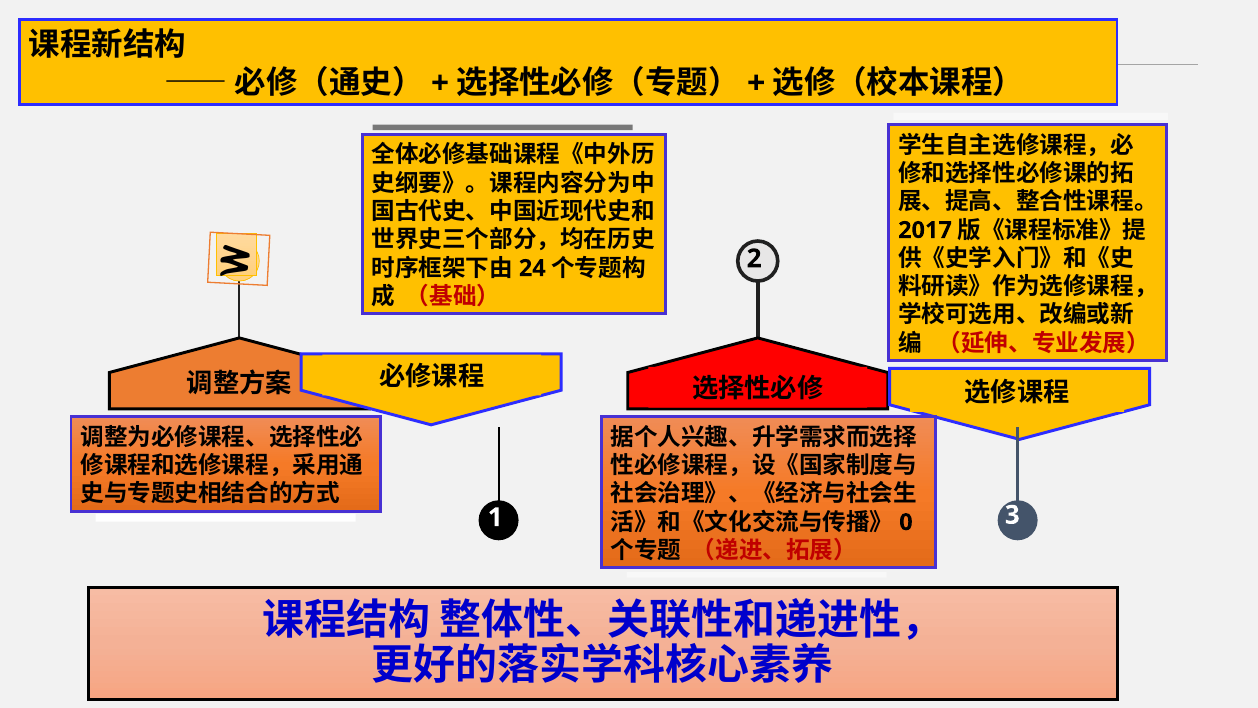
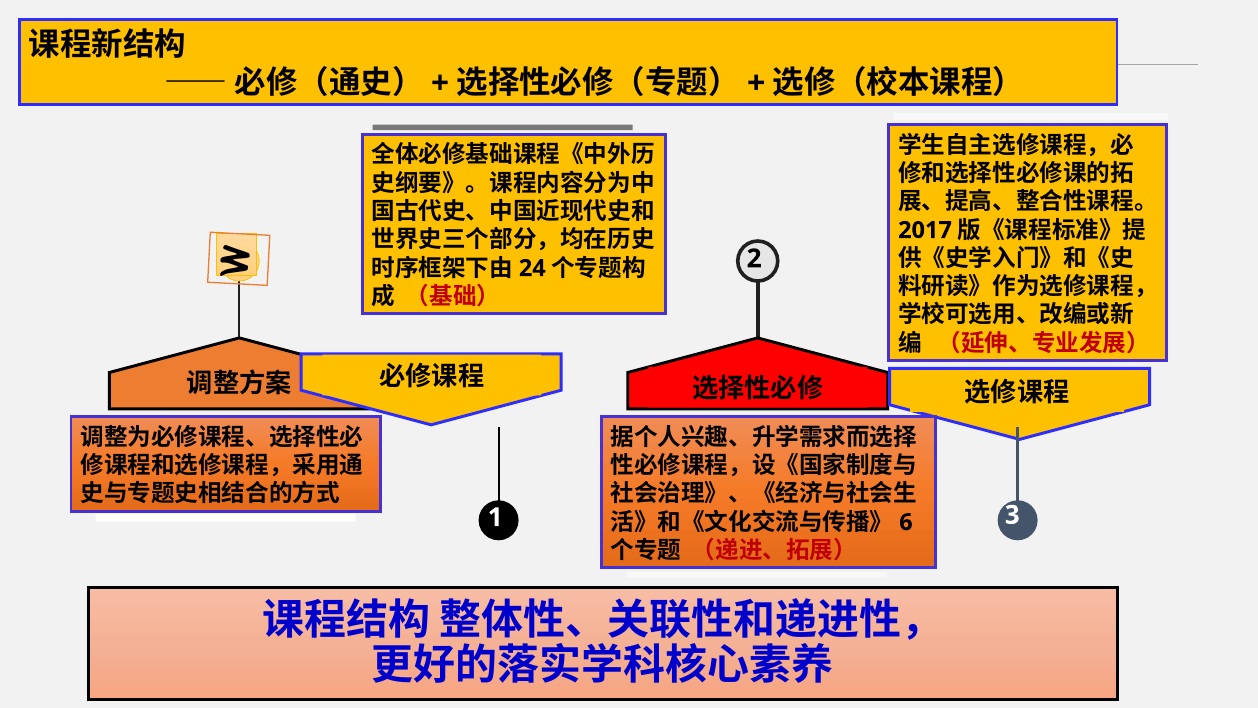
0: 0 -> 6
